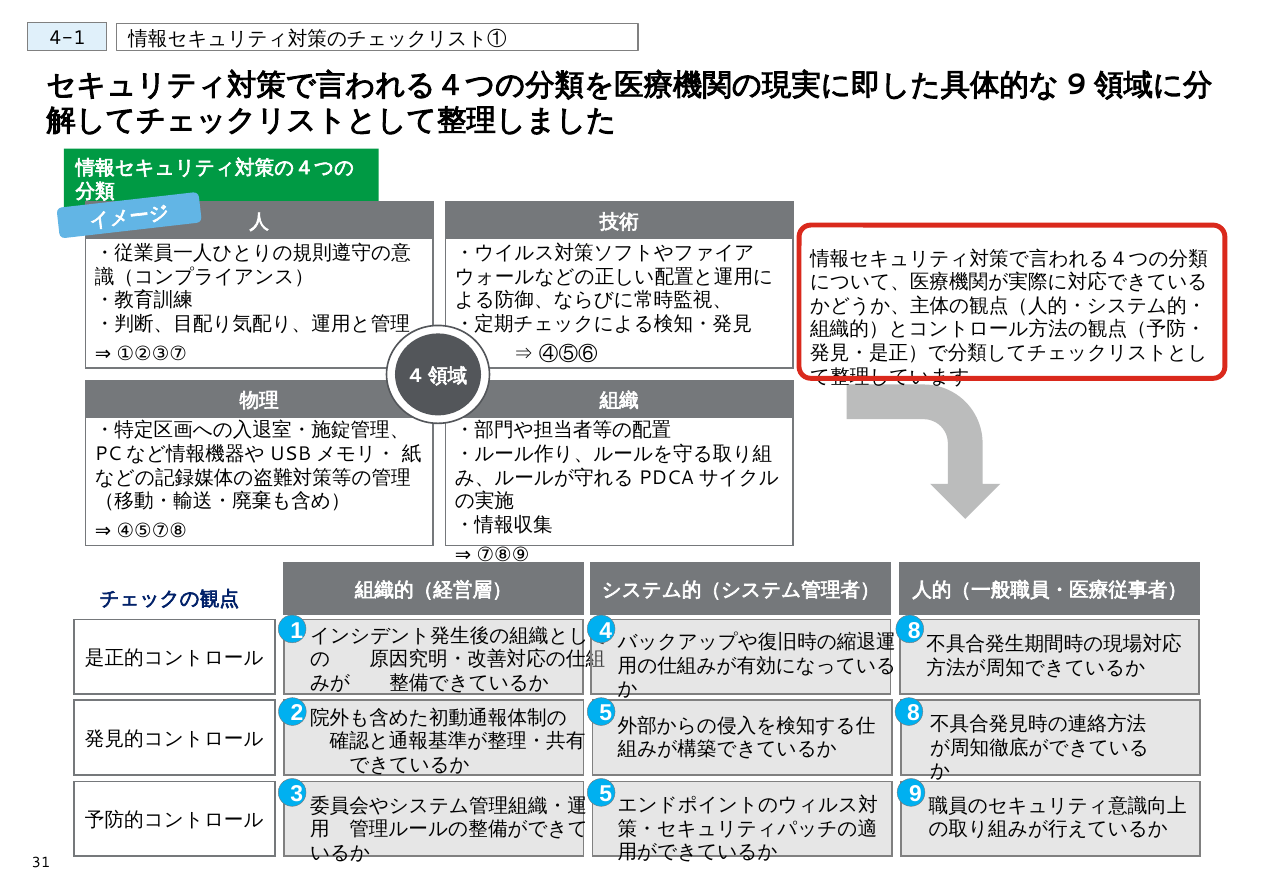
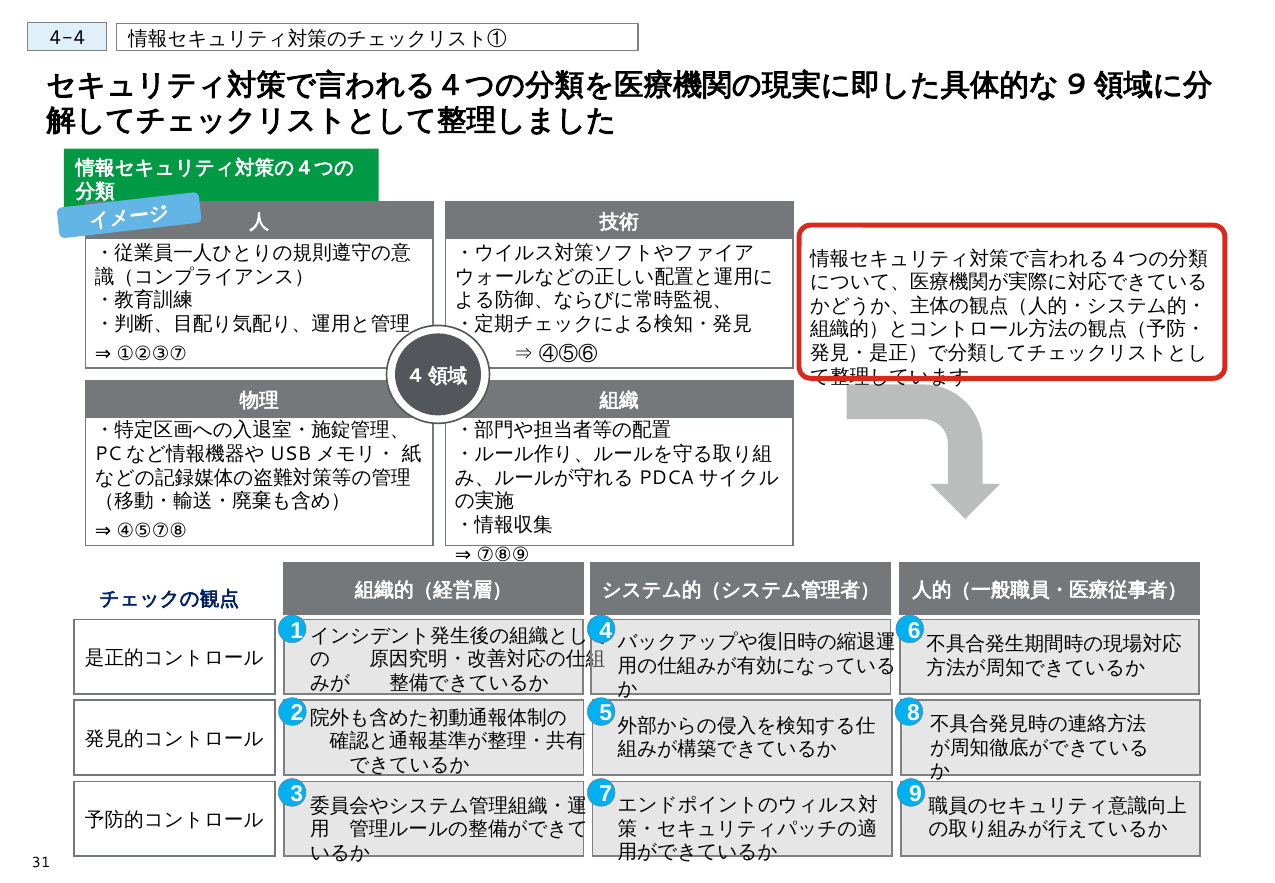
4-1: 4-1 -> 4-4
8 at (914, 630): 8 -> 6
3 5: 5 -> 7
